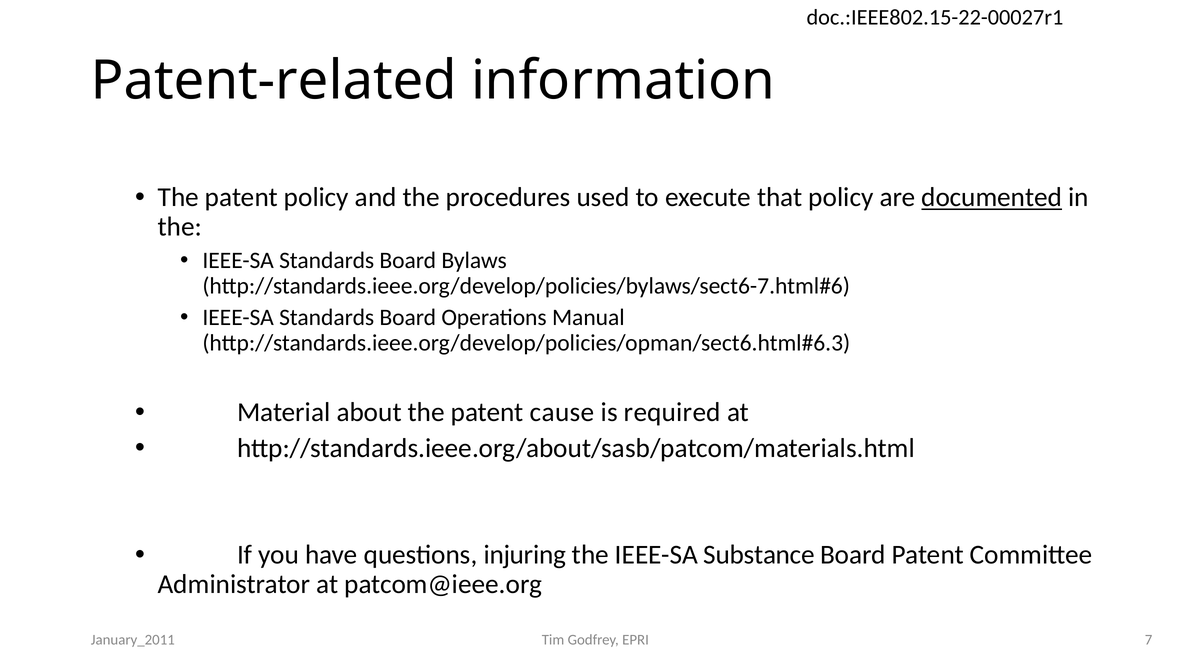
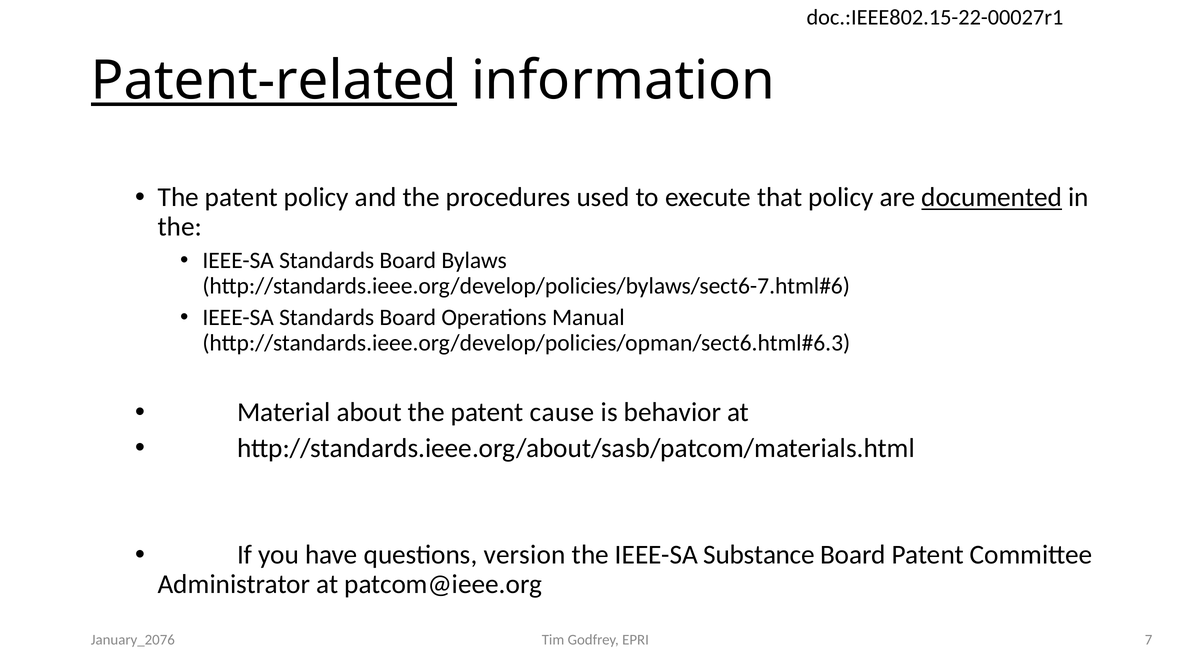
Patent-related underline: none -> present
required: required -> behavior
injuring: injuring -> version
January_2011: January_2011 -> January_2076
